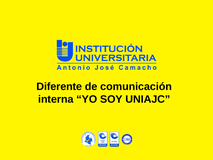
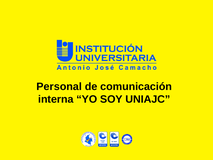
Diferente: Diferente -> Personal
